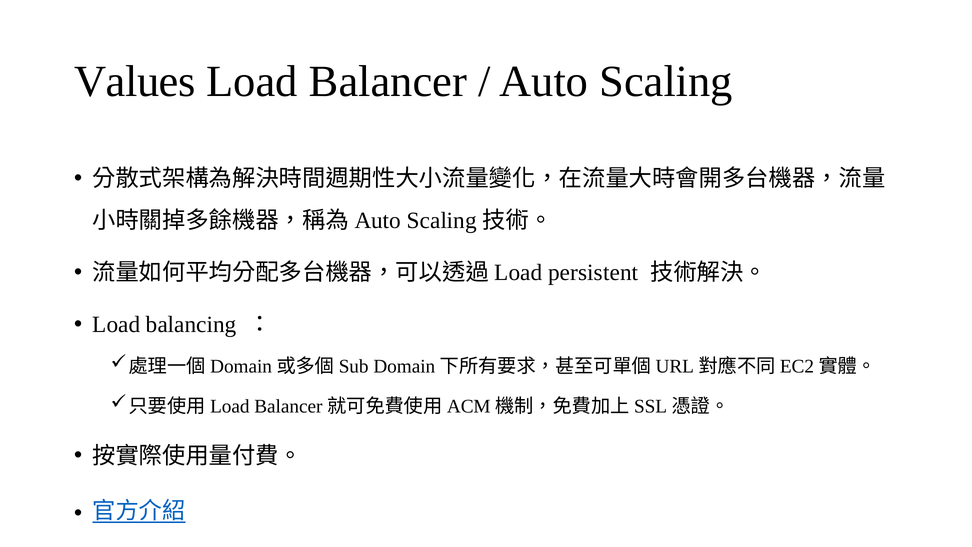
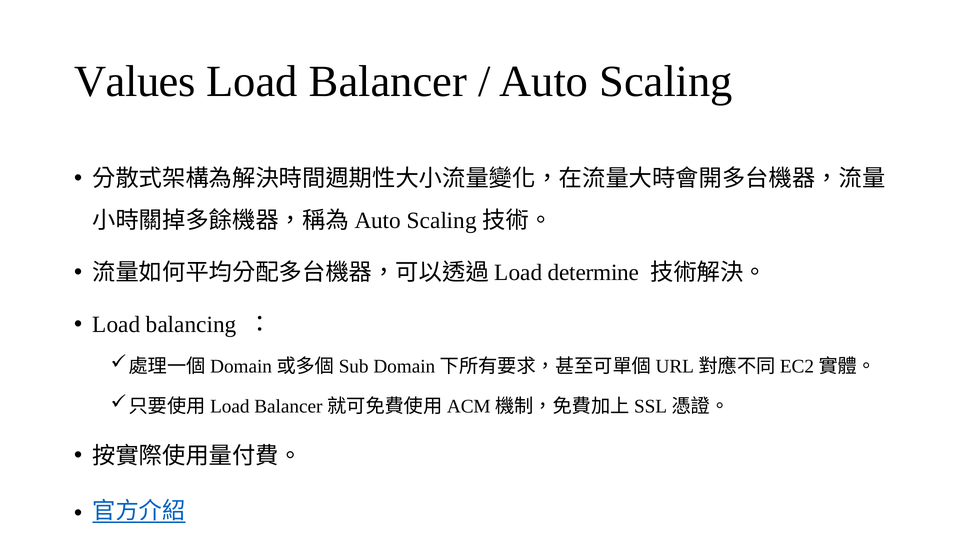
persistent: persistent -> determine
